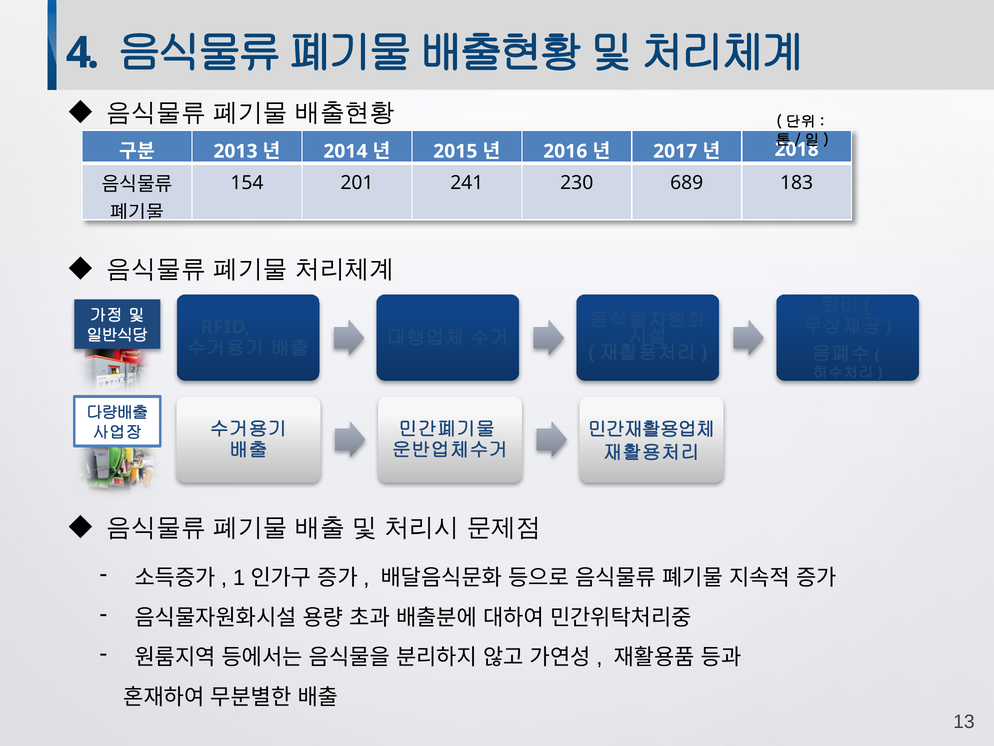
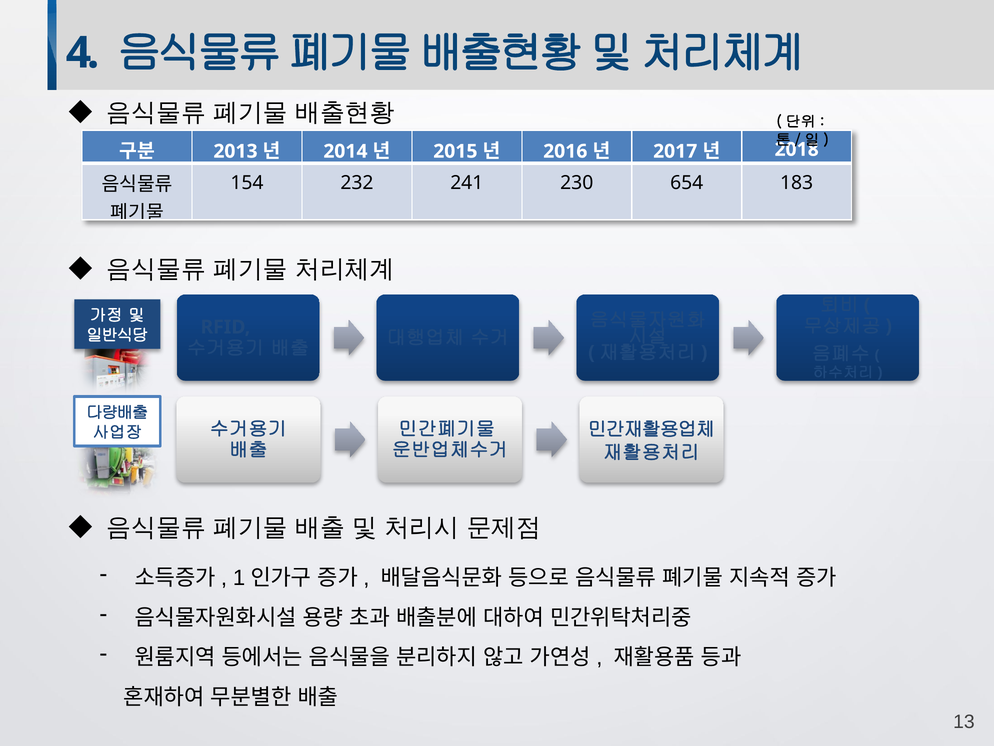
201: 201 -> 232
689: 689 -> 654
